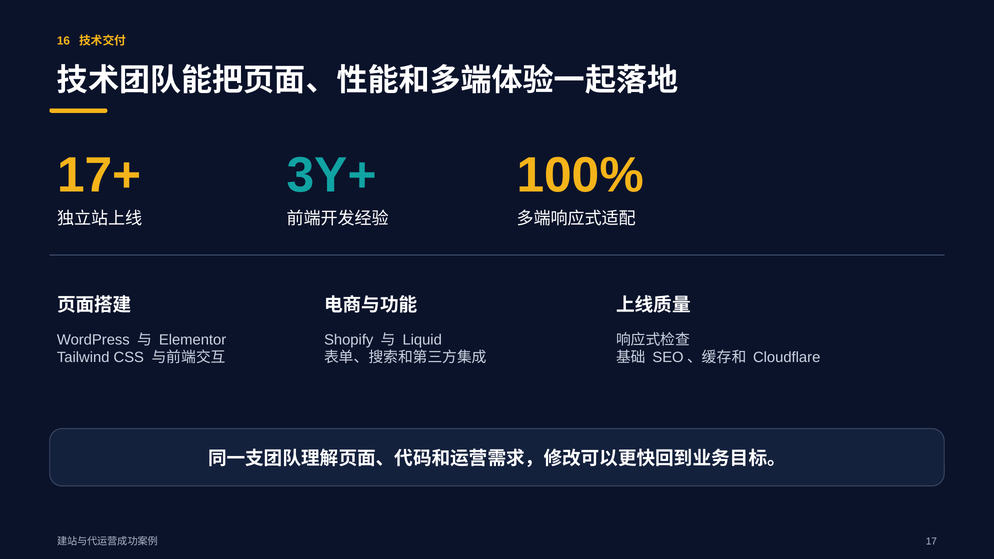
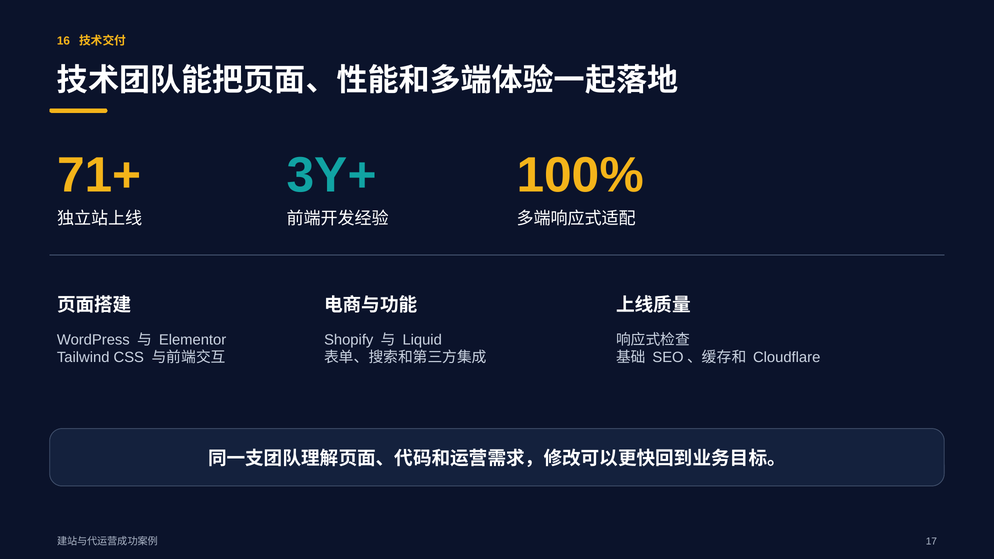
17+: 17+ -> 71+
